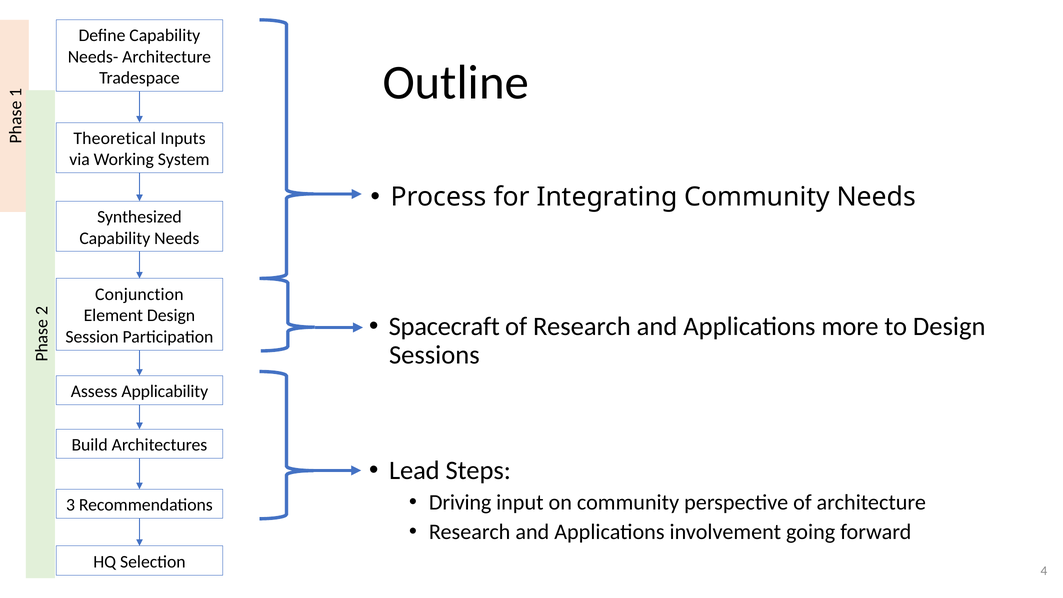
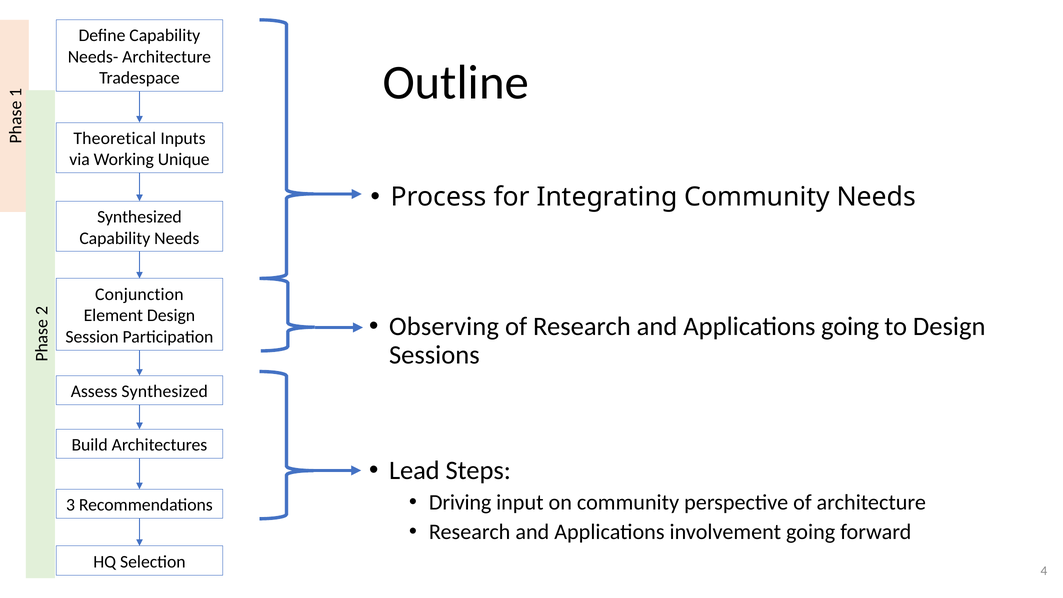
System: System -> Unique
Spacecraft: Spacecraft -> Observing
Applications more: more -> going
Assess Applicability: Applicability -> Synthesized
